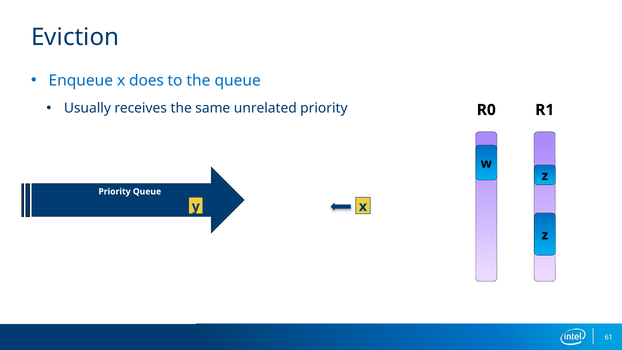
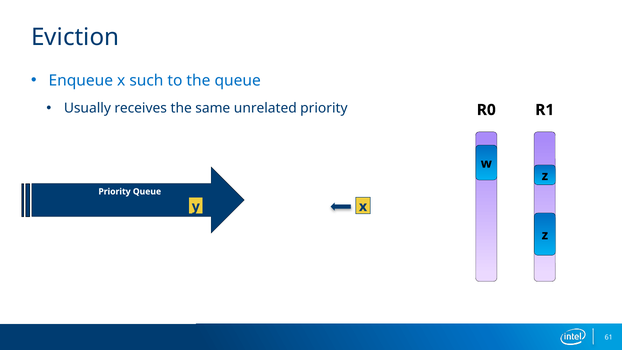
does: does -> such
